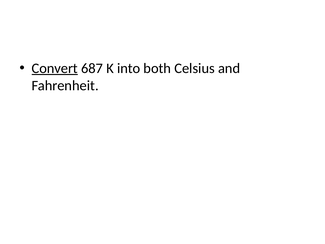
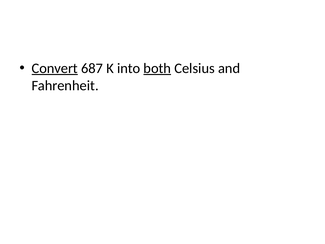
both underline: none -> present
